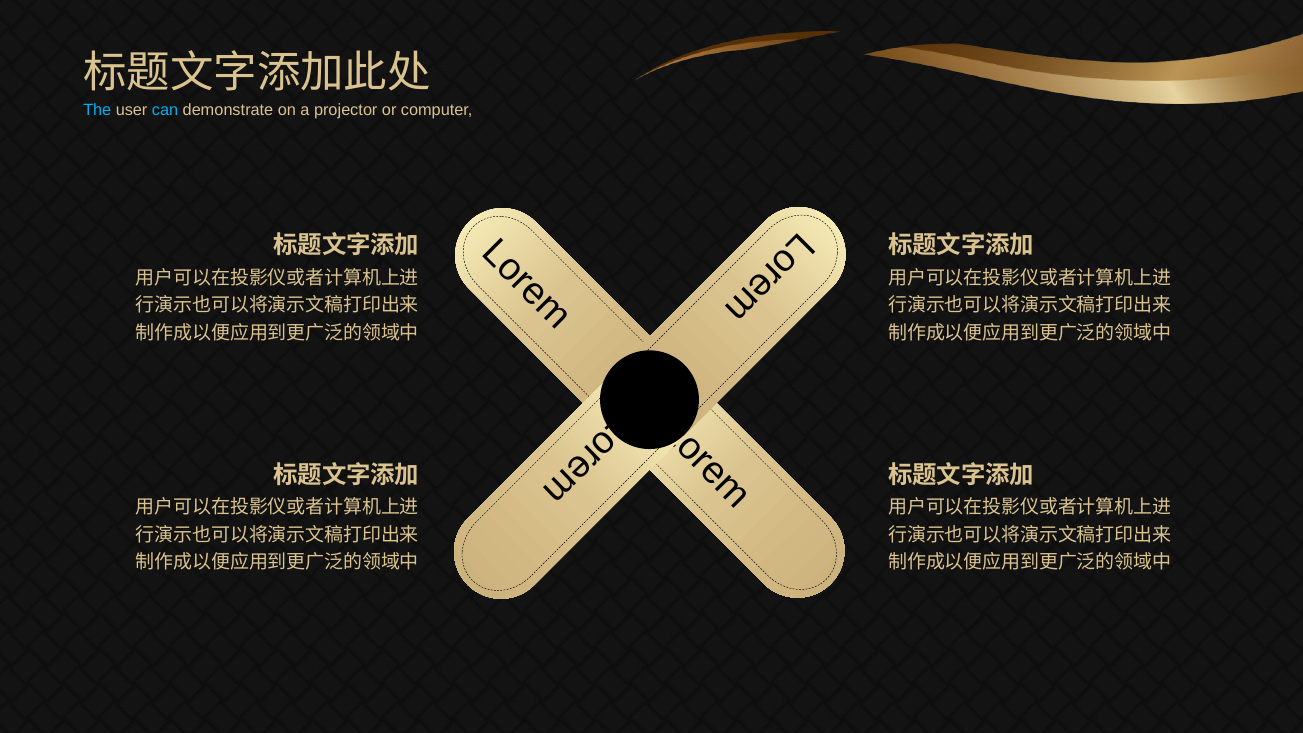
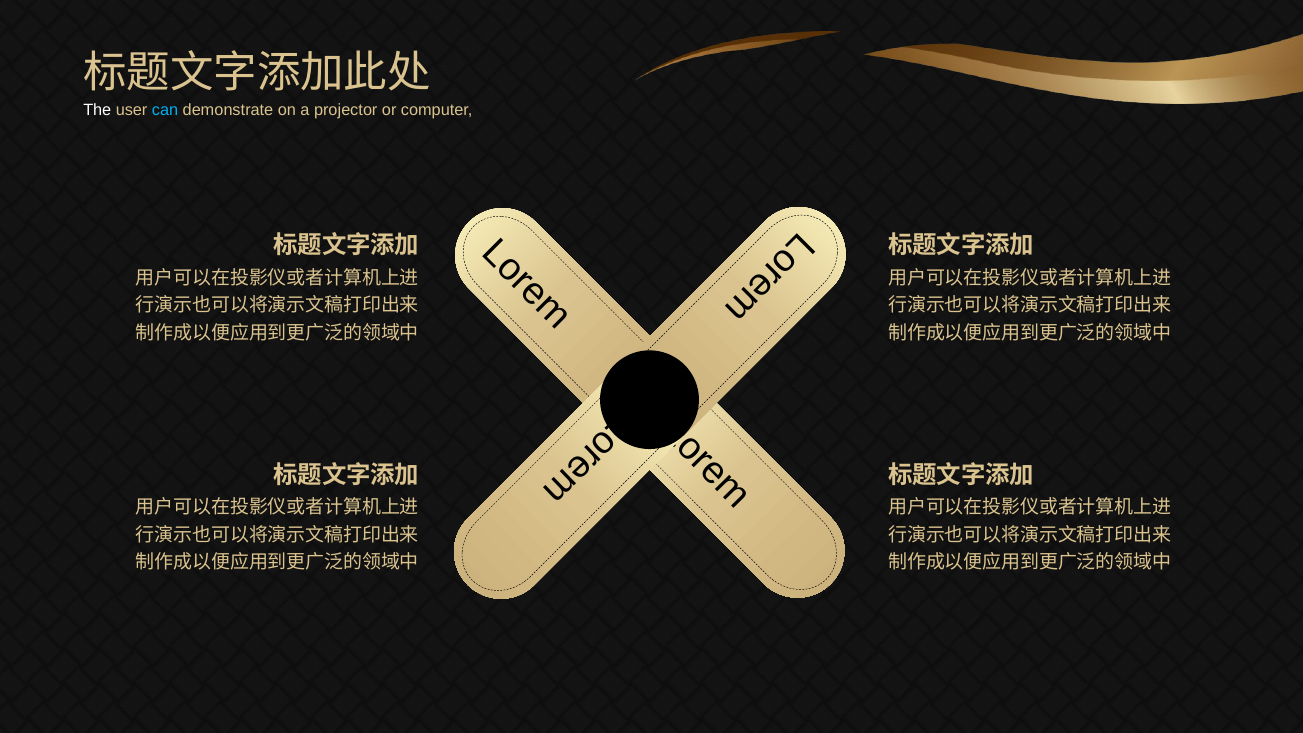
The colour: light blue -> white
